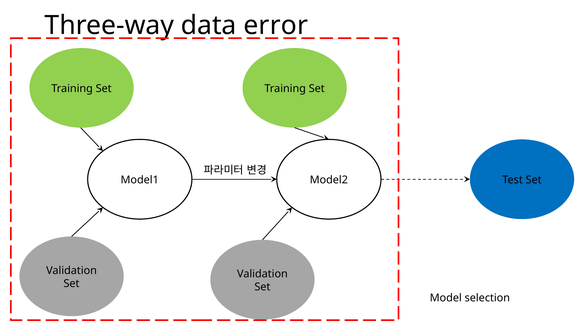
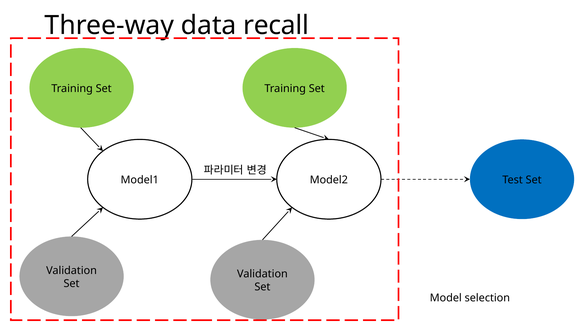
error: error -> recall
